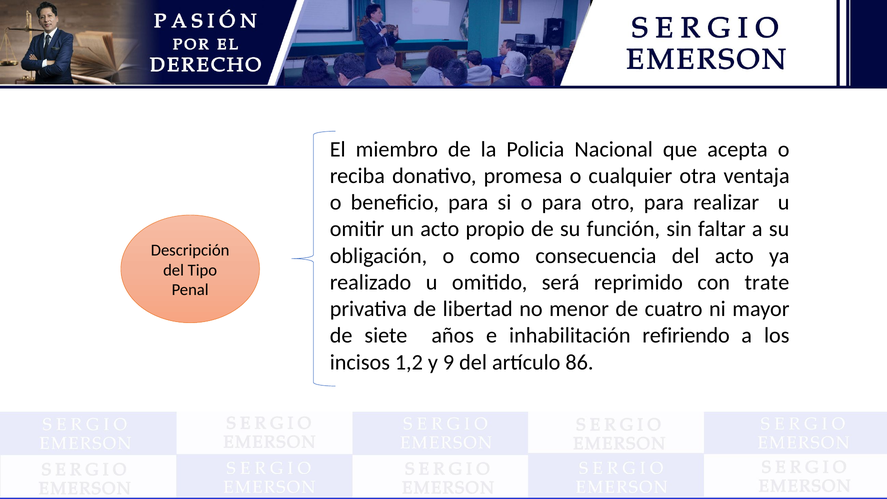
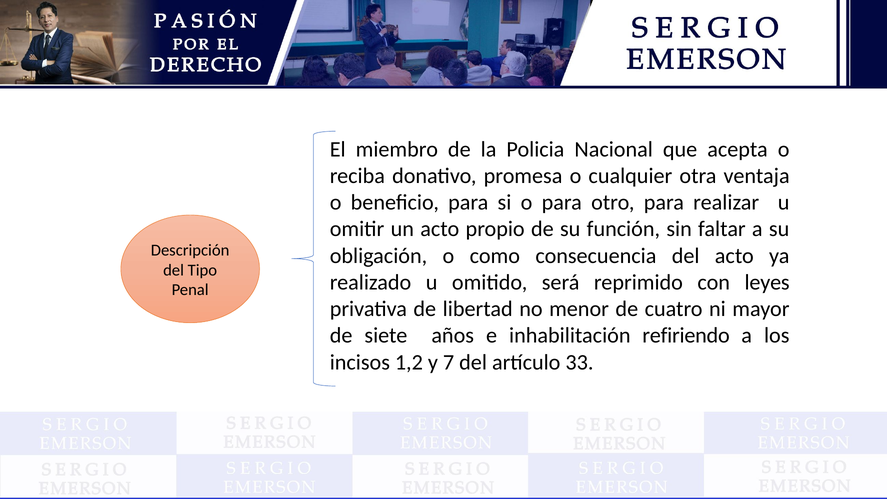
trate: trate -> leyes
9: 9 -> 7
86: 86 -> 33
